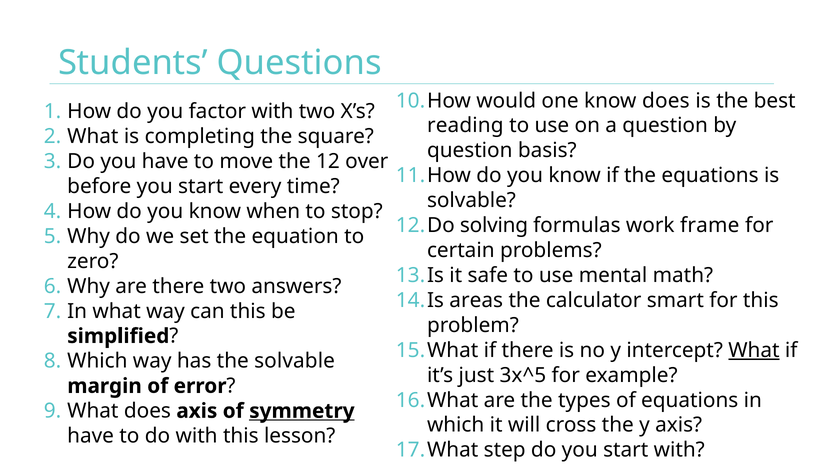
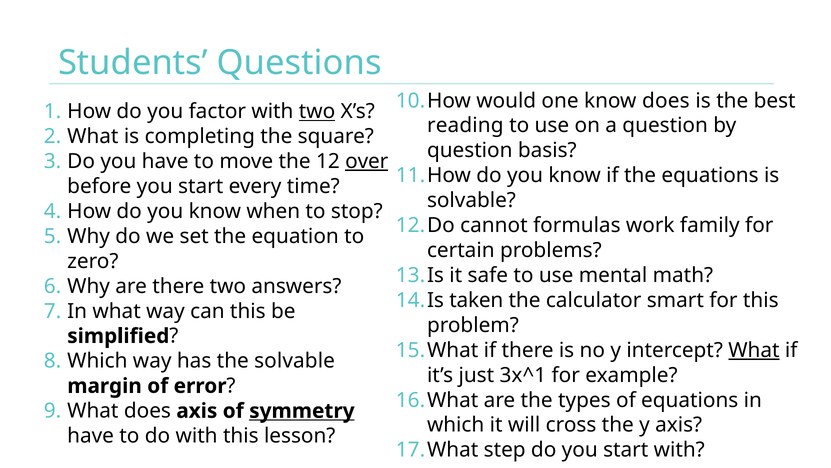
two at (317, 111) underline: none -> present
over underline: none -> present
solving: solving -> cannot
frame: frame -> family
areas: areas -> taken
3x^5: 3x^5 -> 3x^1
